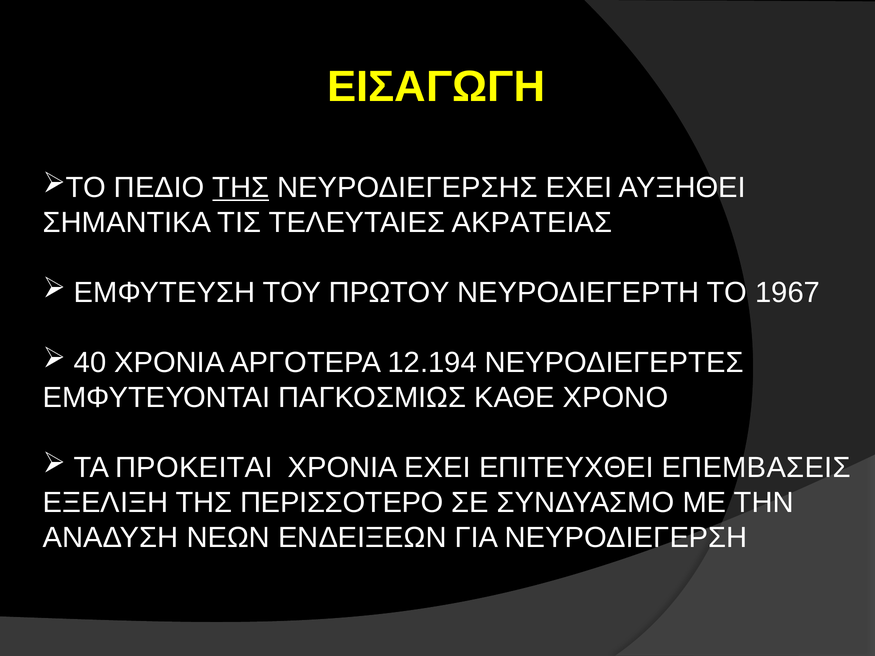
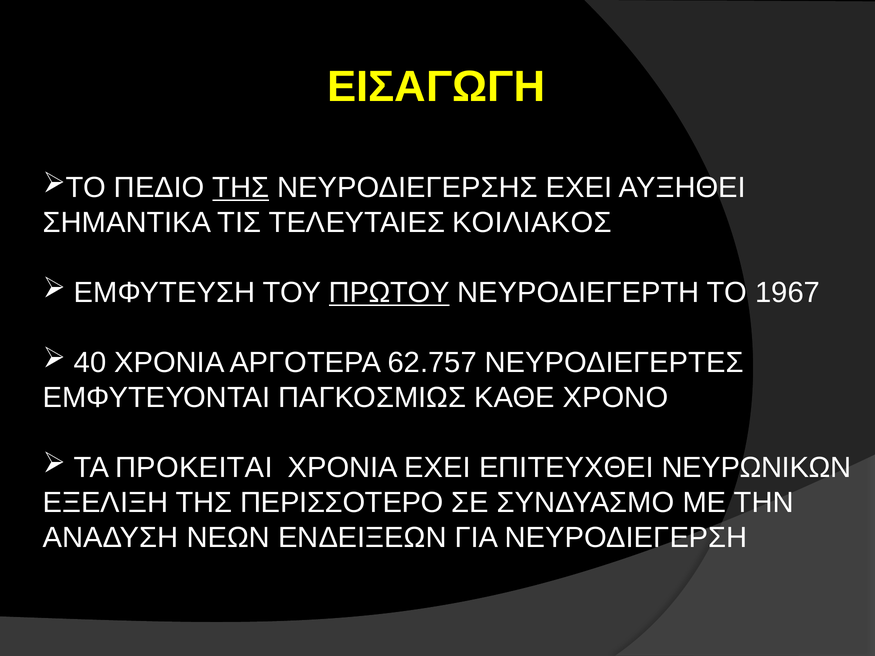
ΑΚΡΑΤΕΙΑΣ: ΑΚΡΑΤΕΙΑΣ -> ΚΟΙΛΙΑΚΟΣ
ΠΡΩΤΟΥ underline: none -> present
12.194: 12.194 -> 62.757
ΕΠΕΜΒΑΣΕΙΣ: ΕΠΕΜΒΑΣΕΙΣ -> ΝΕΥΡΩΝΙΚΩΝ
